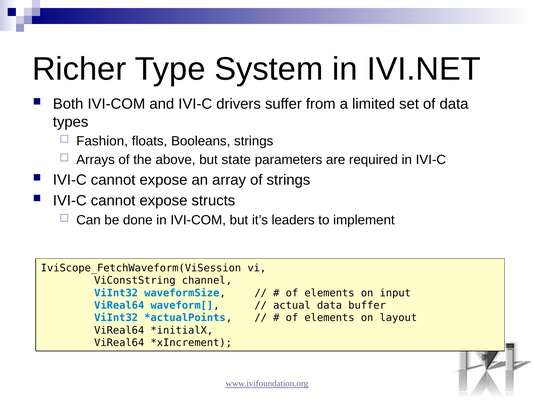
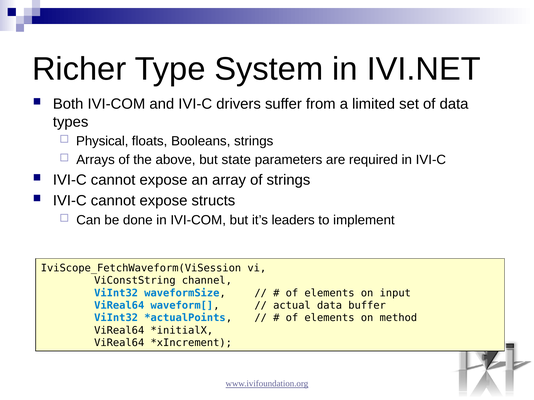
Fashion: Fashion -> Physical
layout: layout -> method
